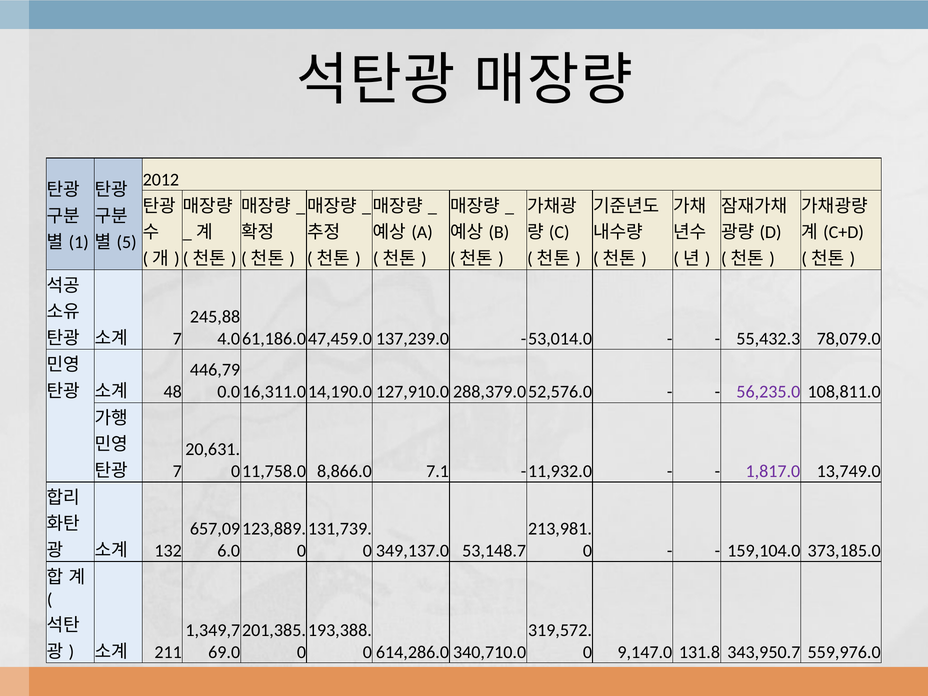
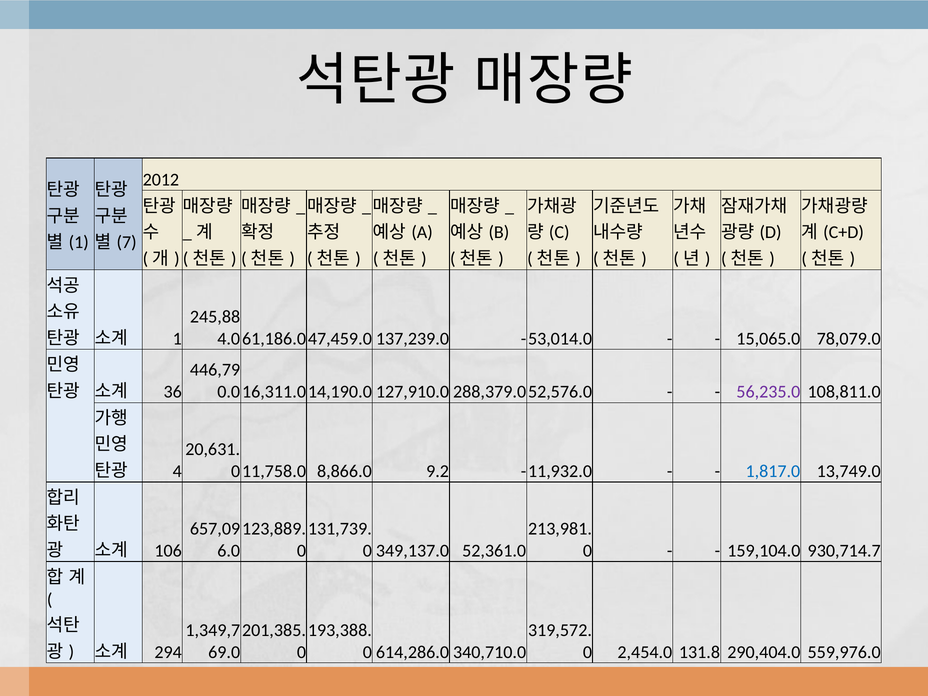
5: 5 -> 7
7 at (177, 339): 7 -> 1
55,432.3: 55,432.3 -> 15,065.0
48: 48 -> 36
7 at (177, 471): 7 -> 4
7.1: 7.1 -> 9.2
1,817.0 colour: purple -> blue
132: 132 -> 106
53,148.7: 53,148.7 -> 52,361.0
373,185.0: 373,185.0 -> 930,714.7
211: 211 -> 294
9,147.0: 9,147.0 -> 2,454.0
343,950.7: 343,950.7 -> 290,404.0
